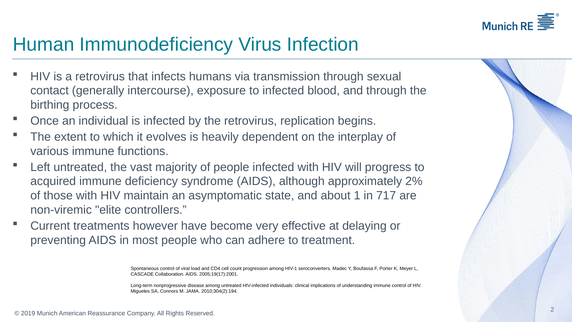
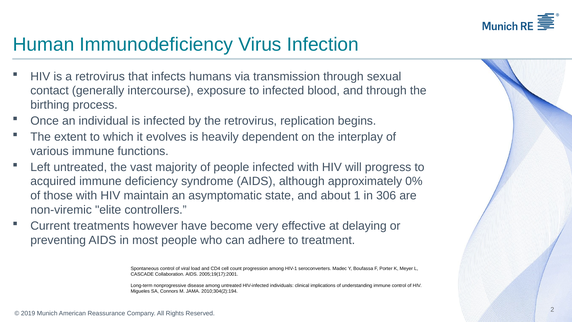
2%: 2% -> 0%
717: 717 -> 306
